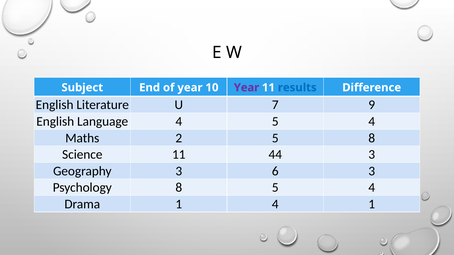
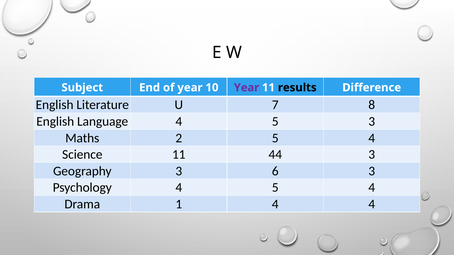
results colour: blue -> black
9: 9 -> 8
4 5 4: 4 -> 3
2 5 8: 8 -> 4
Psychology 8: 8 -> 4
4 1: 1 -> 4
